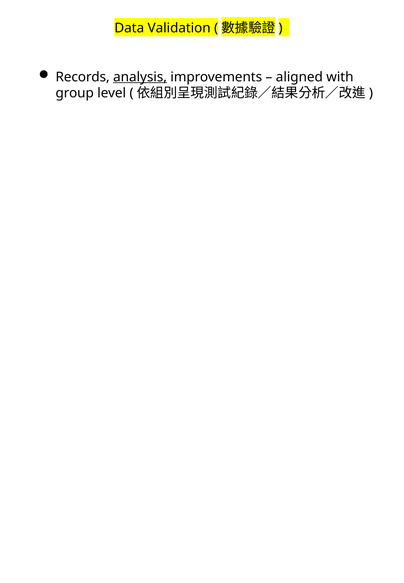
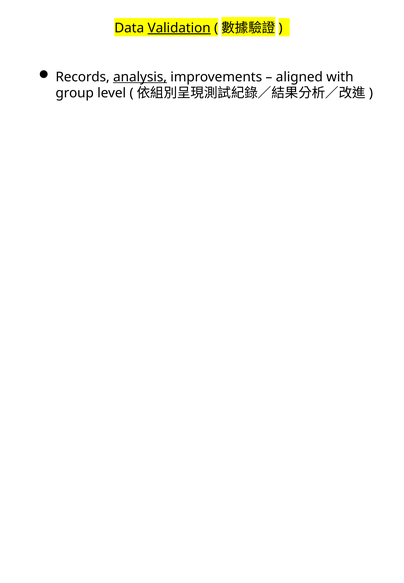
Validation underline: none -> present
